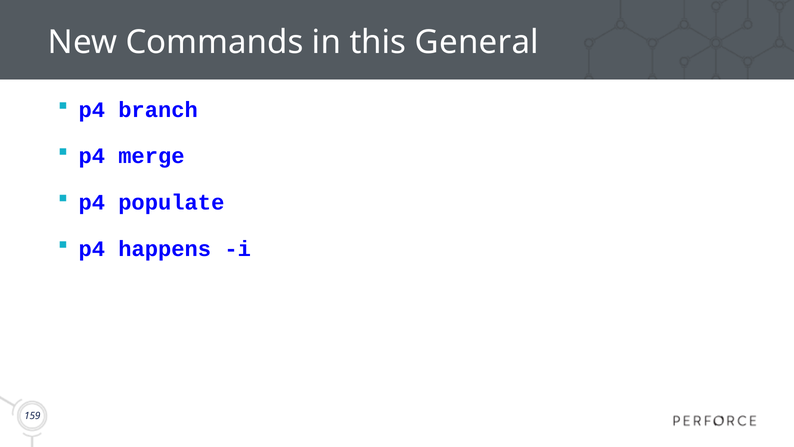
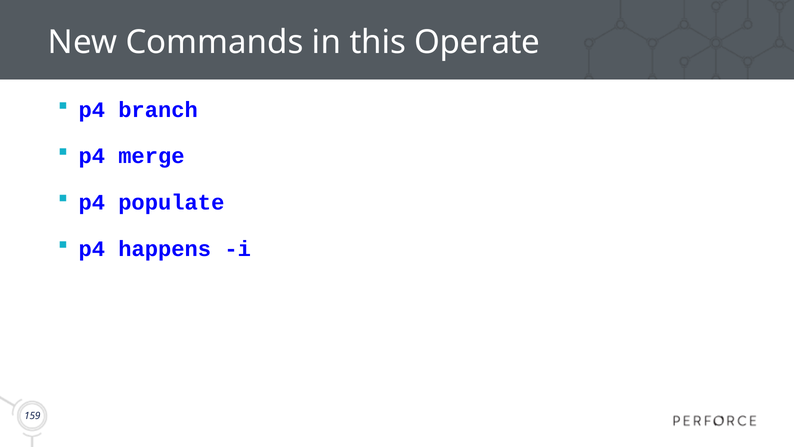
General: General -> Operate
